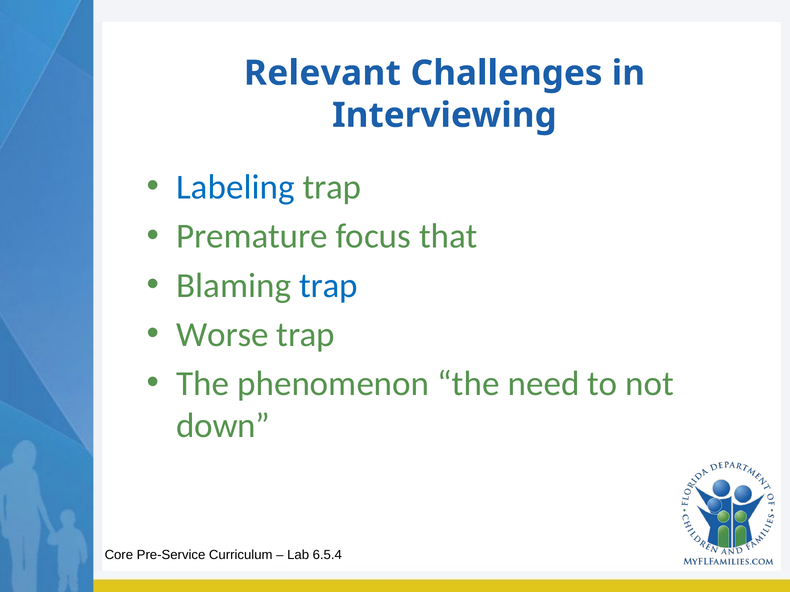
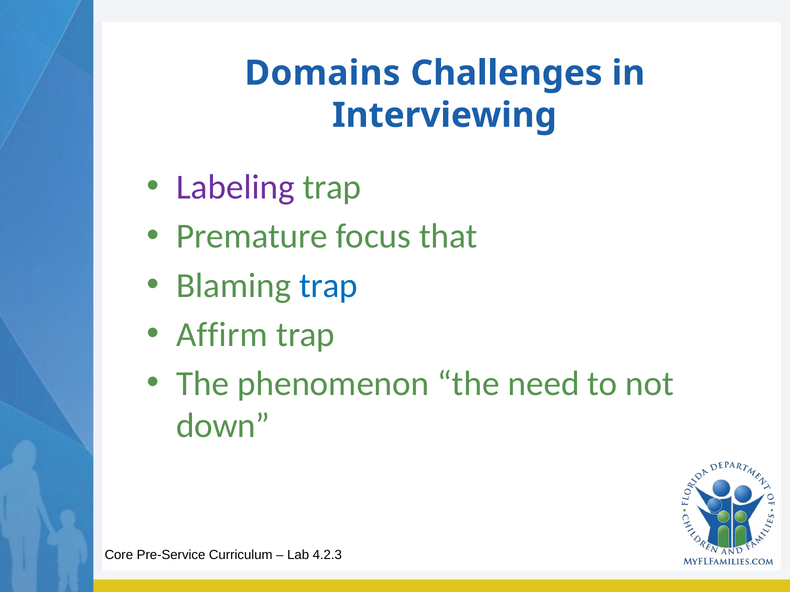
Relevant: Relevant -> Domains
Labeling colour: blue -> purple
Worse: Worse -> Affirm
6.5.4: 6.5.4 -> 4.2.3
